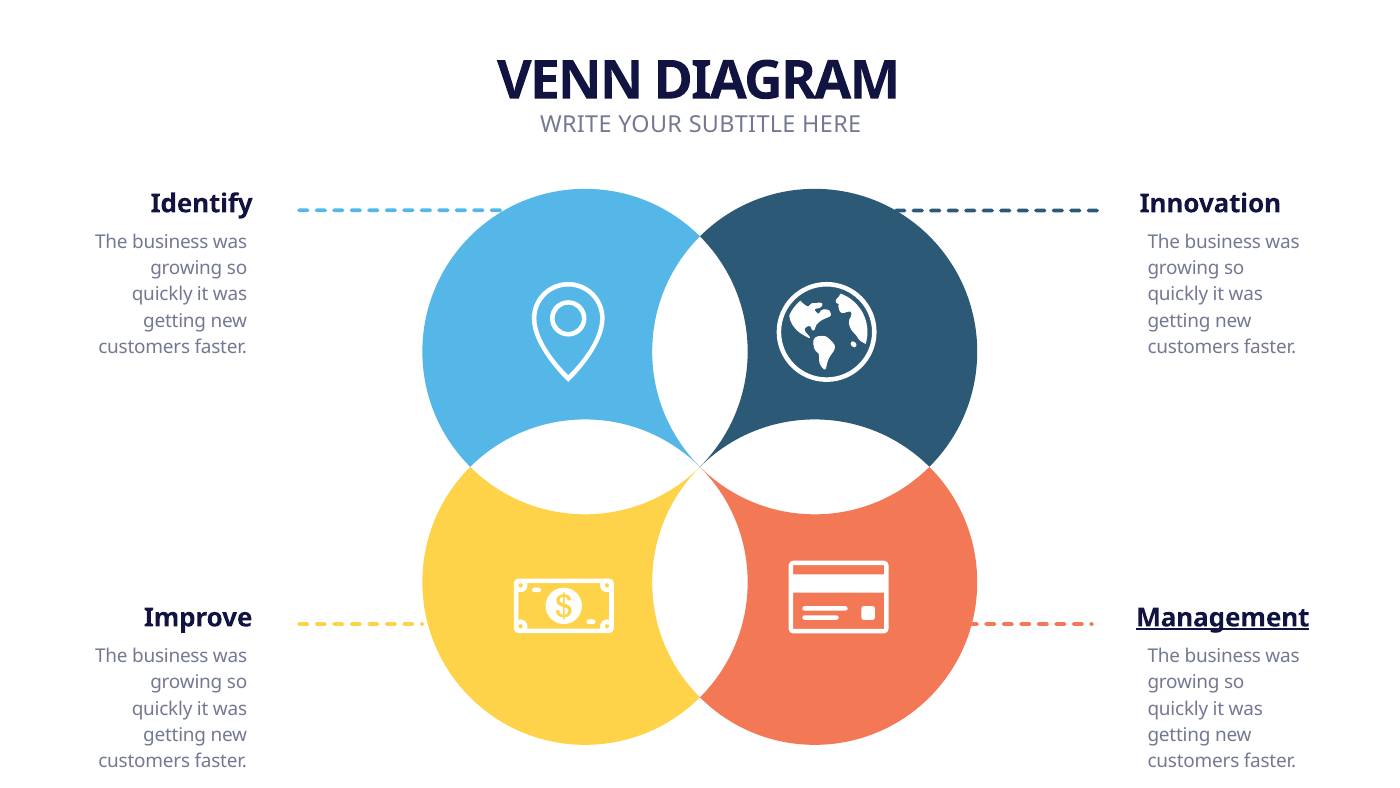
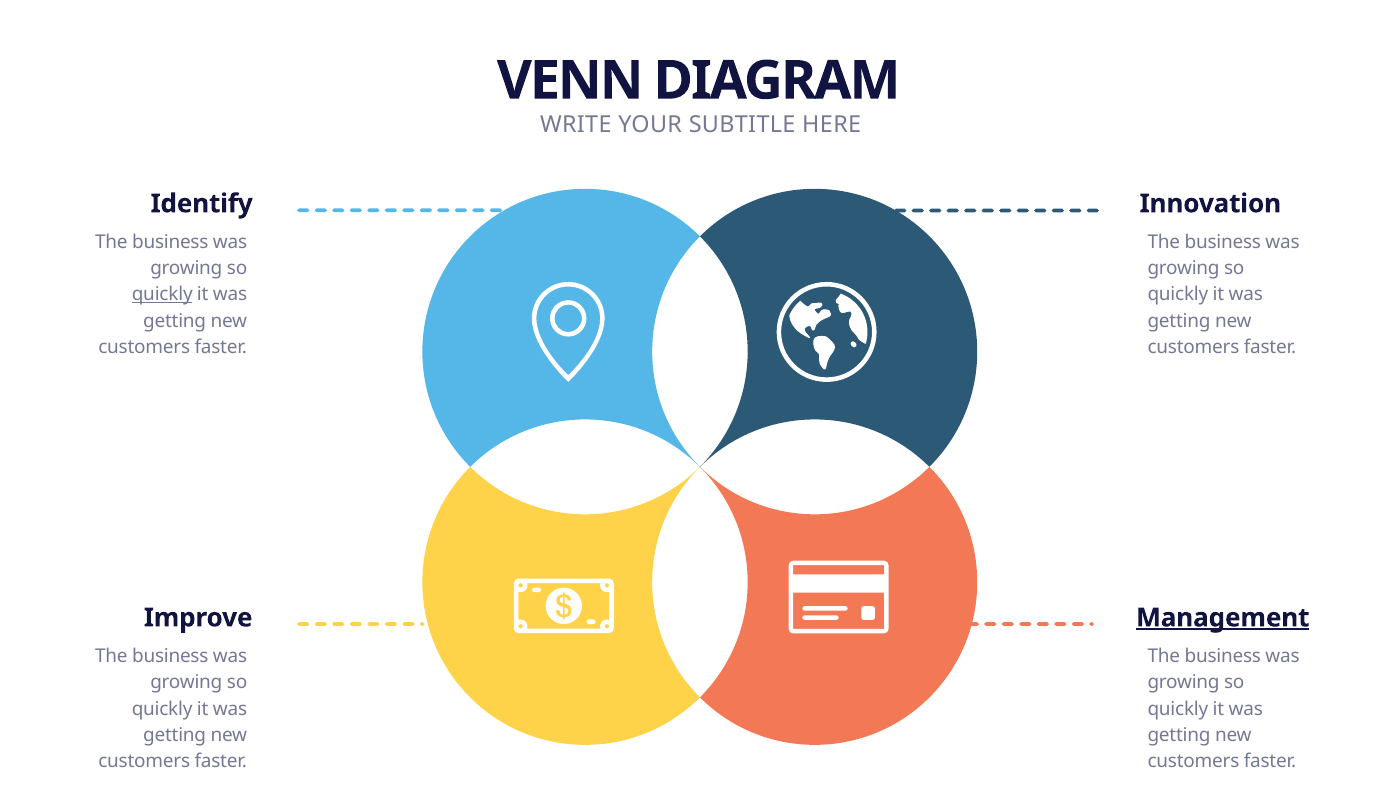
quickly at (162, 295) underline: none -> present
